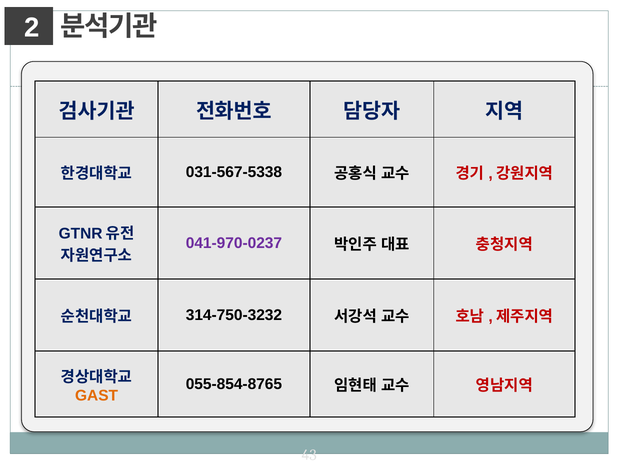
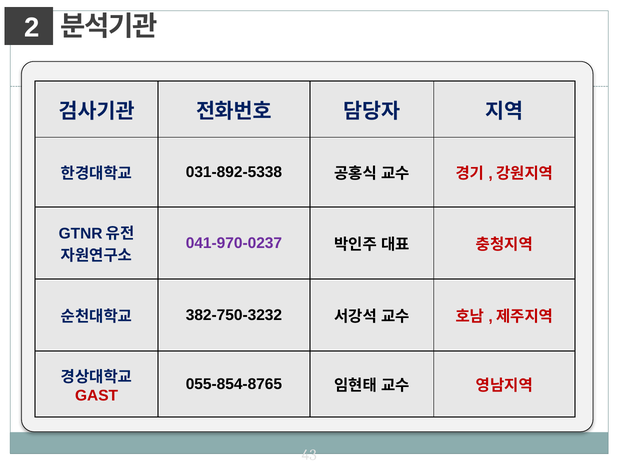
031-567-5338: 031-567-5338 -> 031-892-5338
314-750-3232: 314-750-3232 -> 382-750-3232
GAST colour: orange -> red
